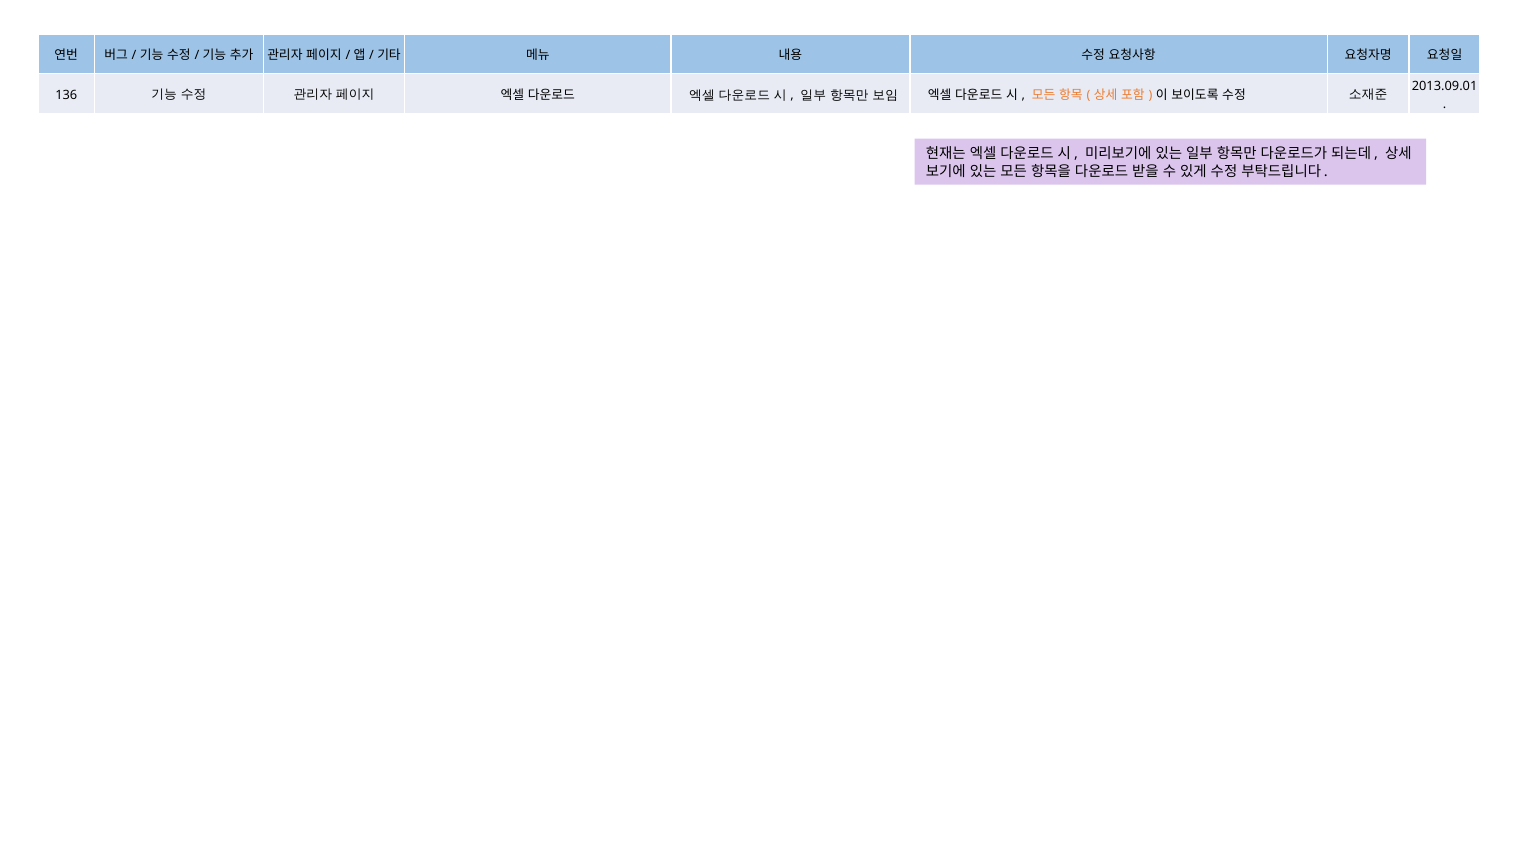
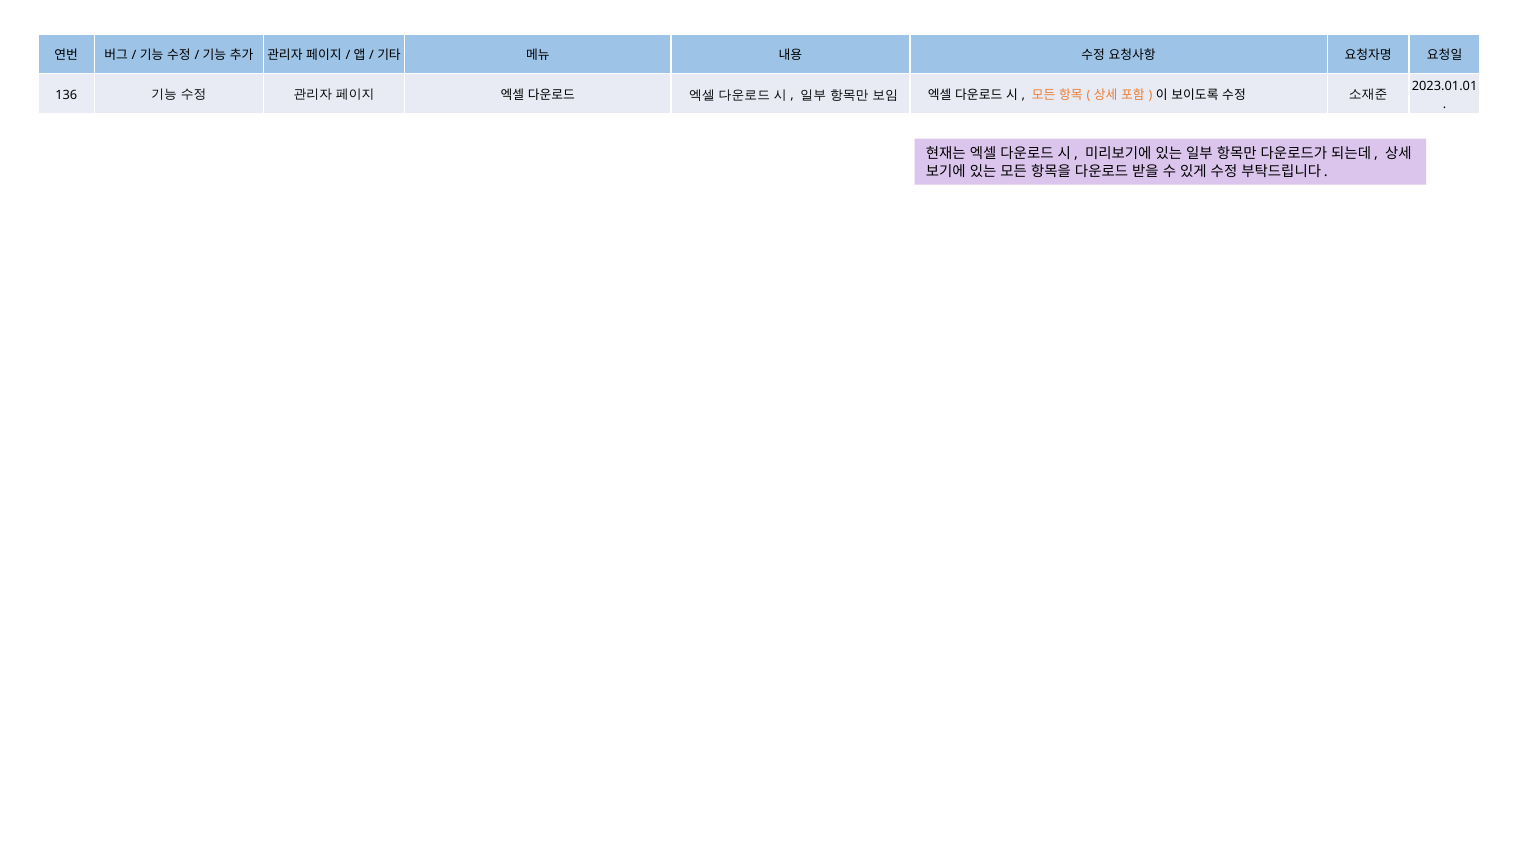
2013.09.01: 2013.09.01 -> 2023.01.01
